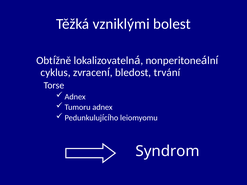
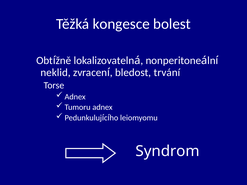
vzniklými: vzniklými -> kongesce
cyklus: cyklus -> neklid
